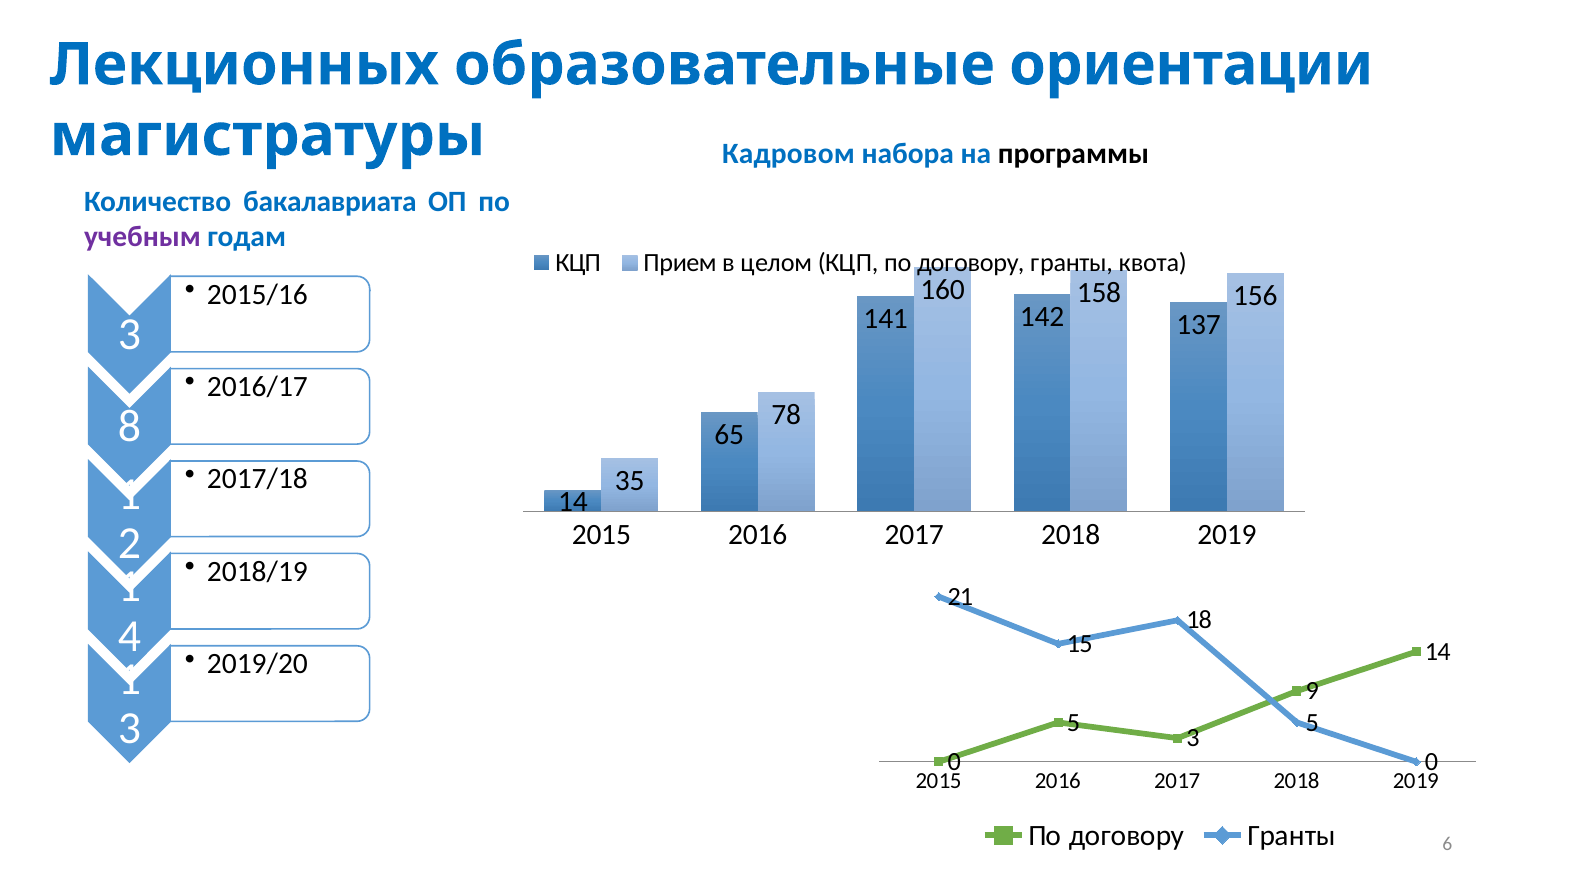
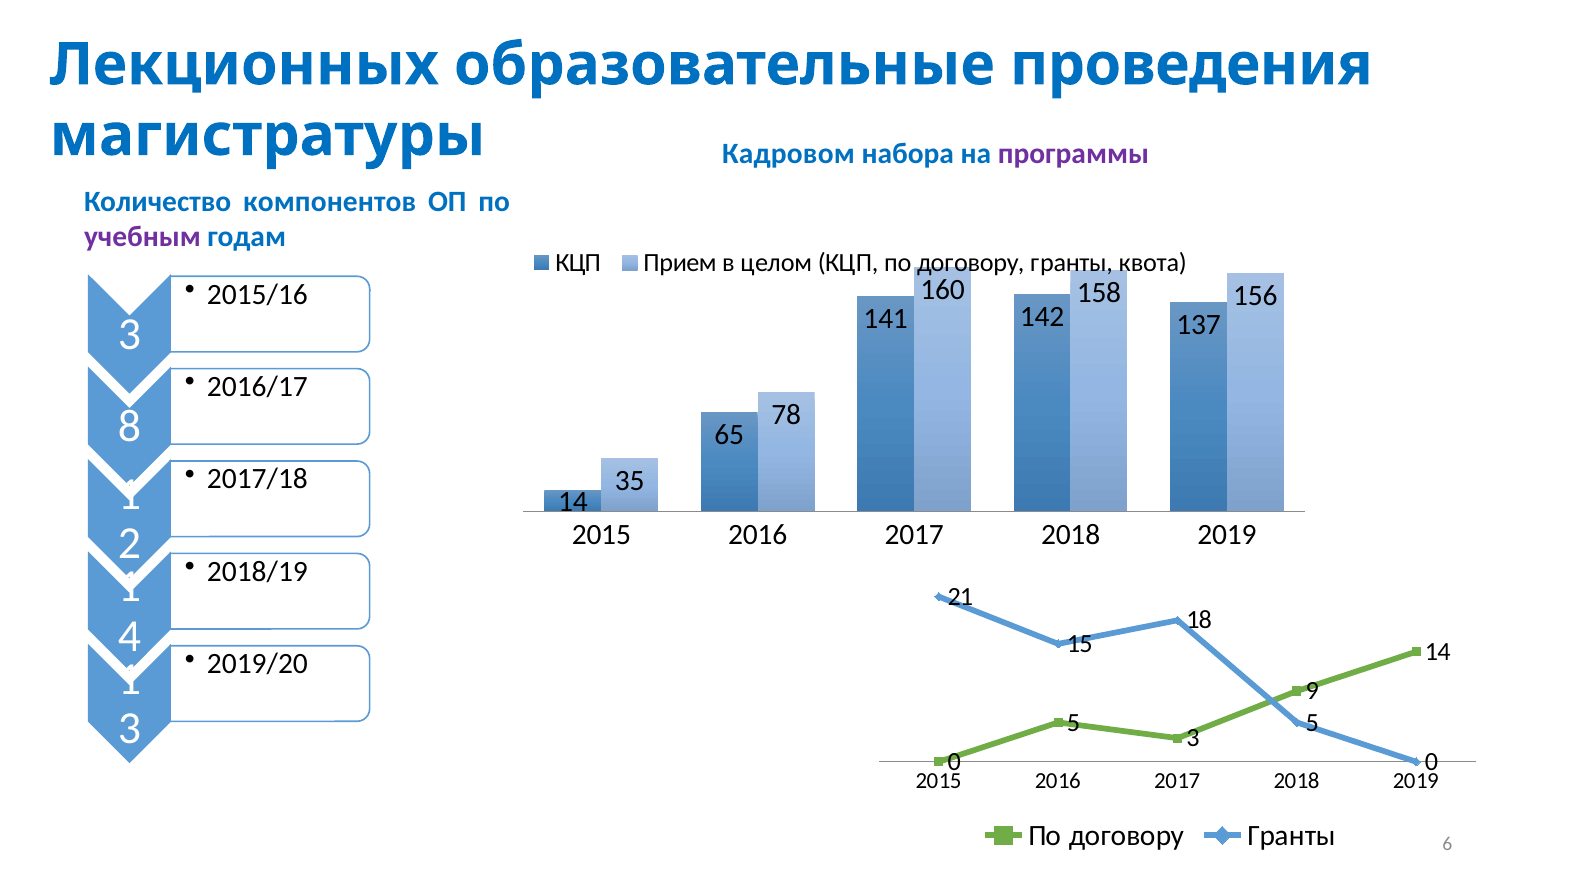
ориентации: ориентации -> проведения
программы colour: black -> purple
бакалавриата: бакалавриата -> компонентов
